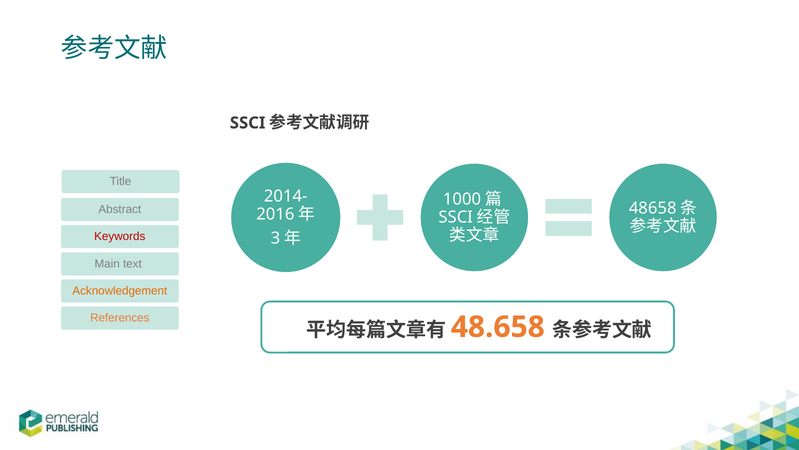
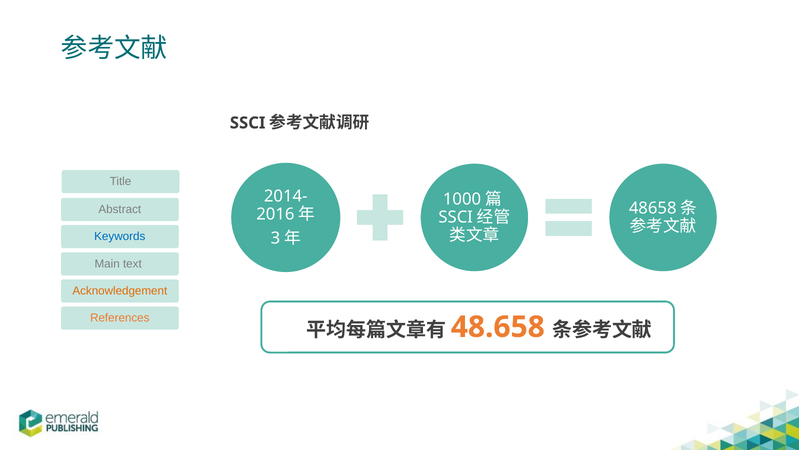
Keywords colour: red -> blue
